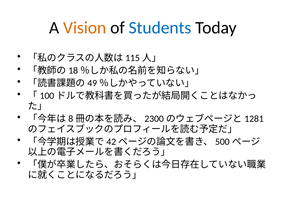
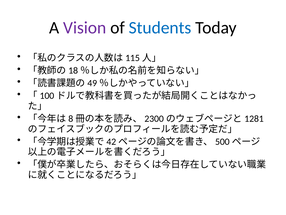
Vision colour: orange -> purple
